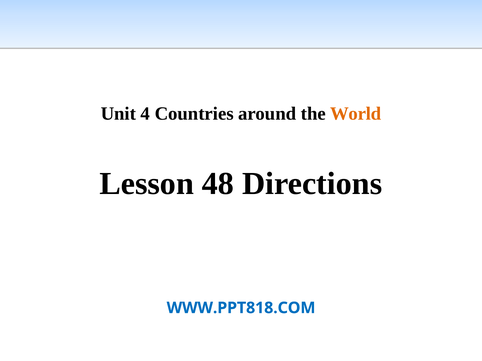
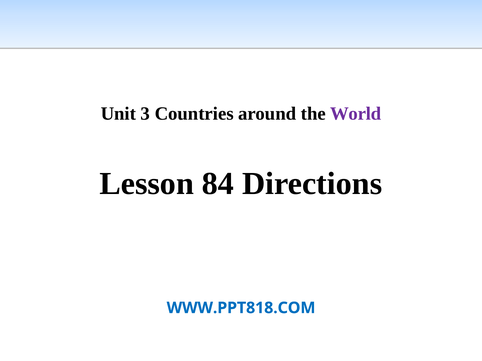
4: 4 -> 3
World colour: orange -> purple
48: 48 -> 84
